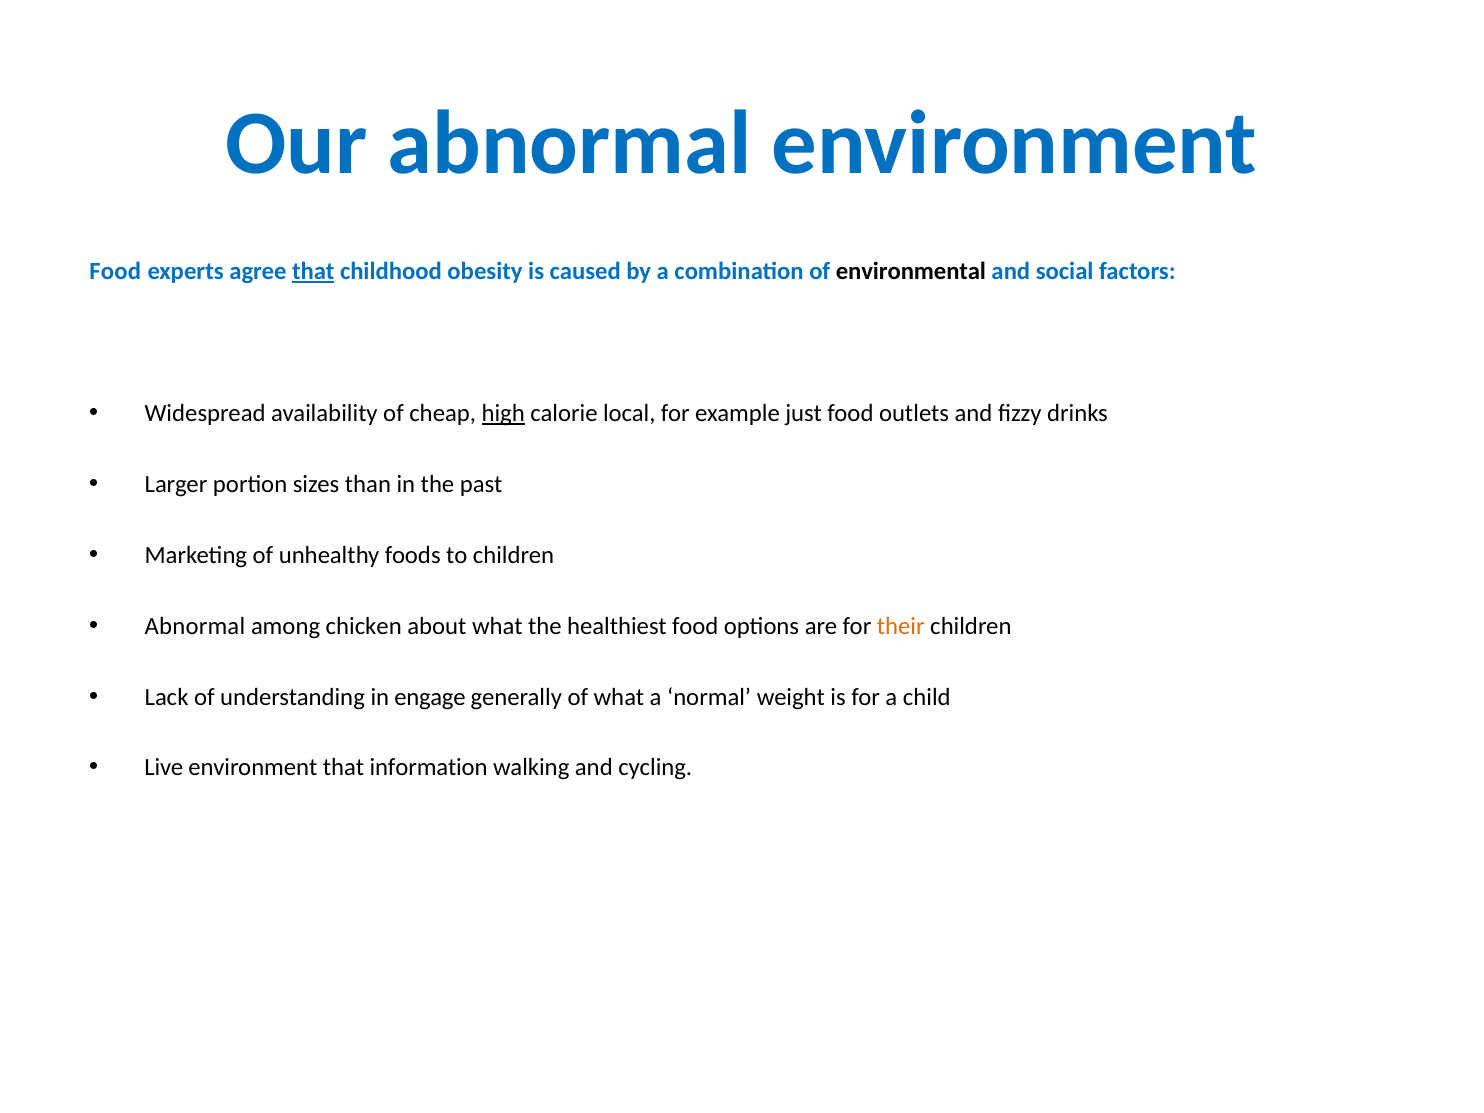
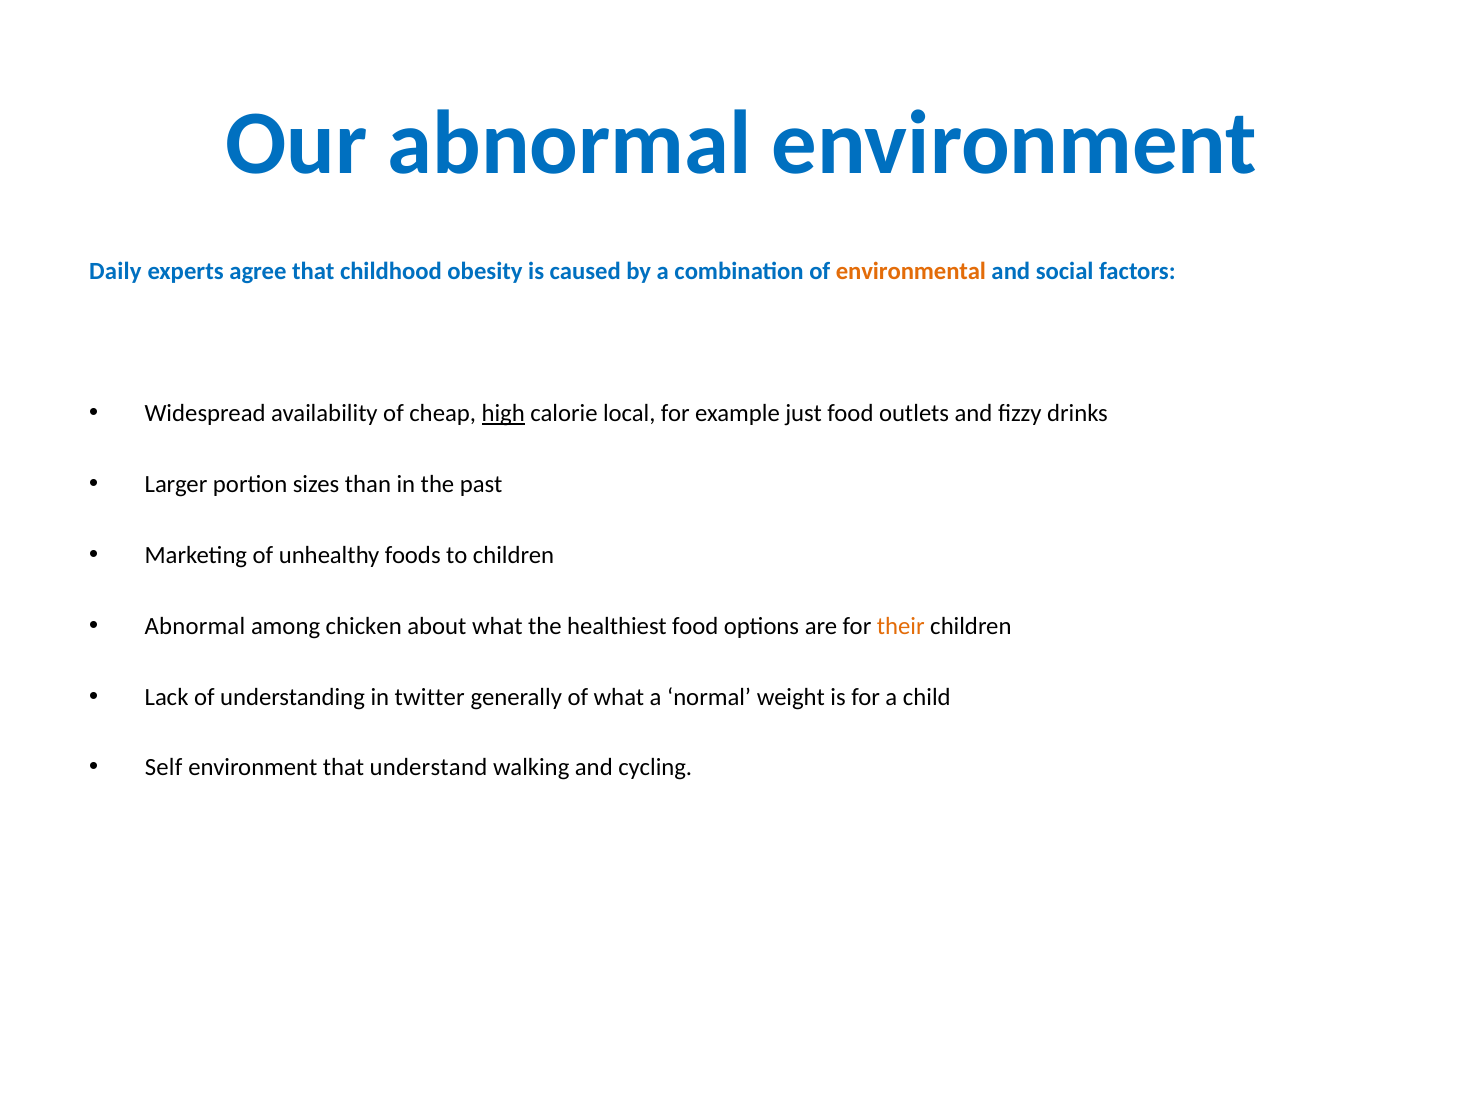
Food at (115, 271): Food -> Daily
that at (313, 271) underline: present -> none
environmental colour: black -> orange
engage: engage -> twitter
Live: Live -> Self
information: information -> understand
